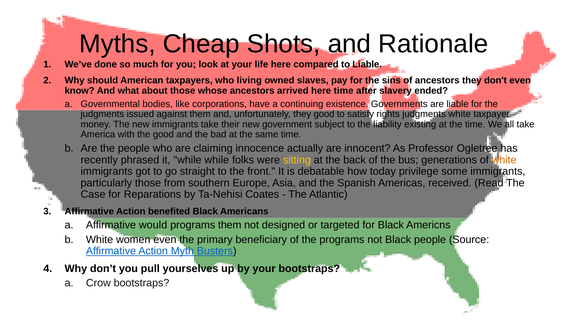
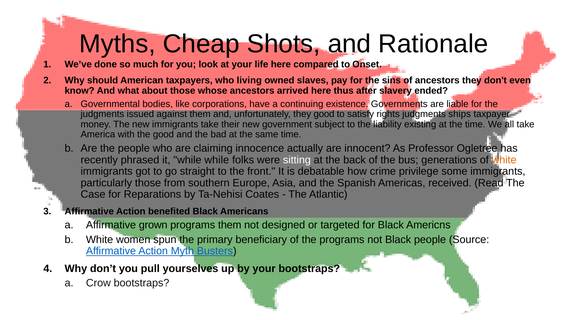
to Liable: Liable -> Onset
here time: time -> thus
judgments white: white -> ships
sitting colour: yellow -> white
today: today -> crime
would: would -> grown
women even: even -> spun
